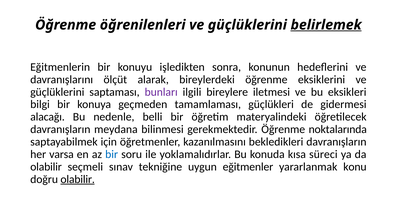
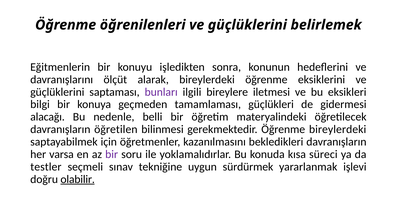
belirlemek underline: present -> none
meydana: meydana -> öğretilen
Öğrenme noktalarında: noktalarında -> bireylerdeki
bir at (112, 154) colour: blue -> purple
olabilir at (46, 167): olabilir -> testler
eğitmenler: eğitmenler -> sürdürmek
konu: konu -> işlevi
